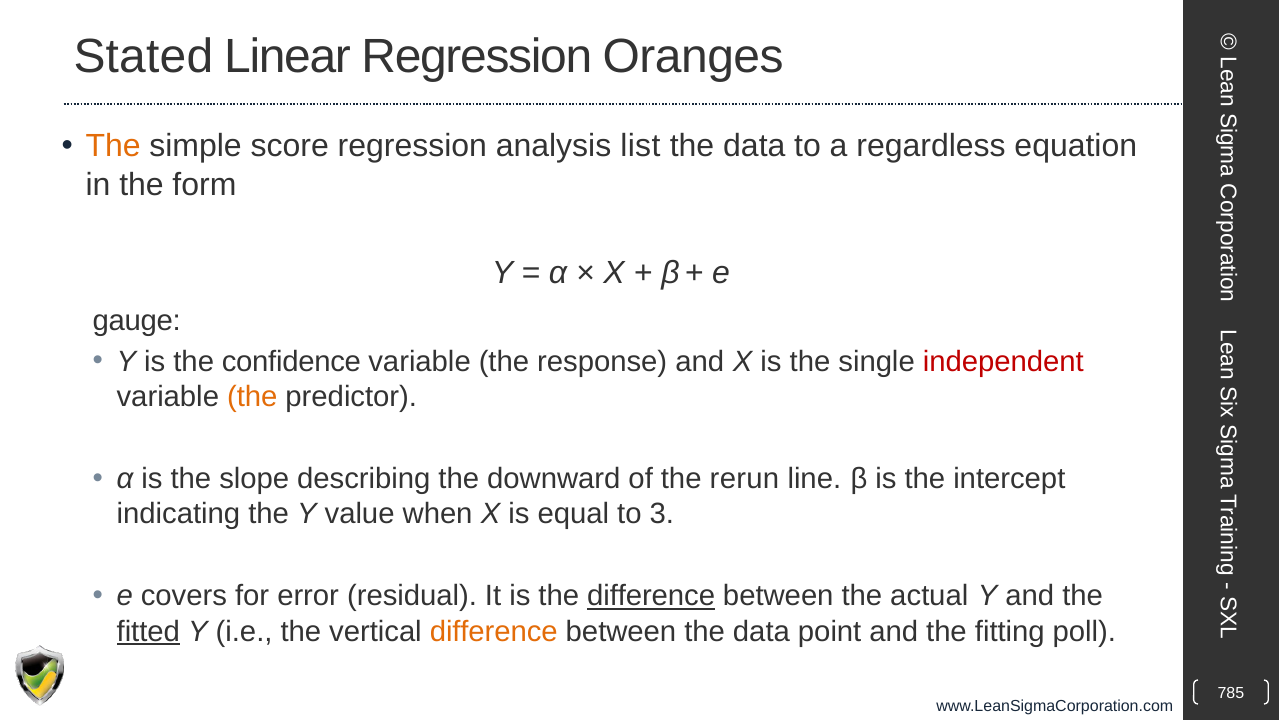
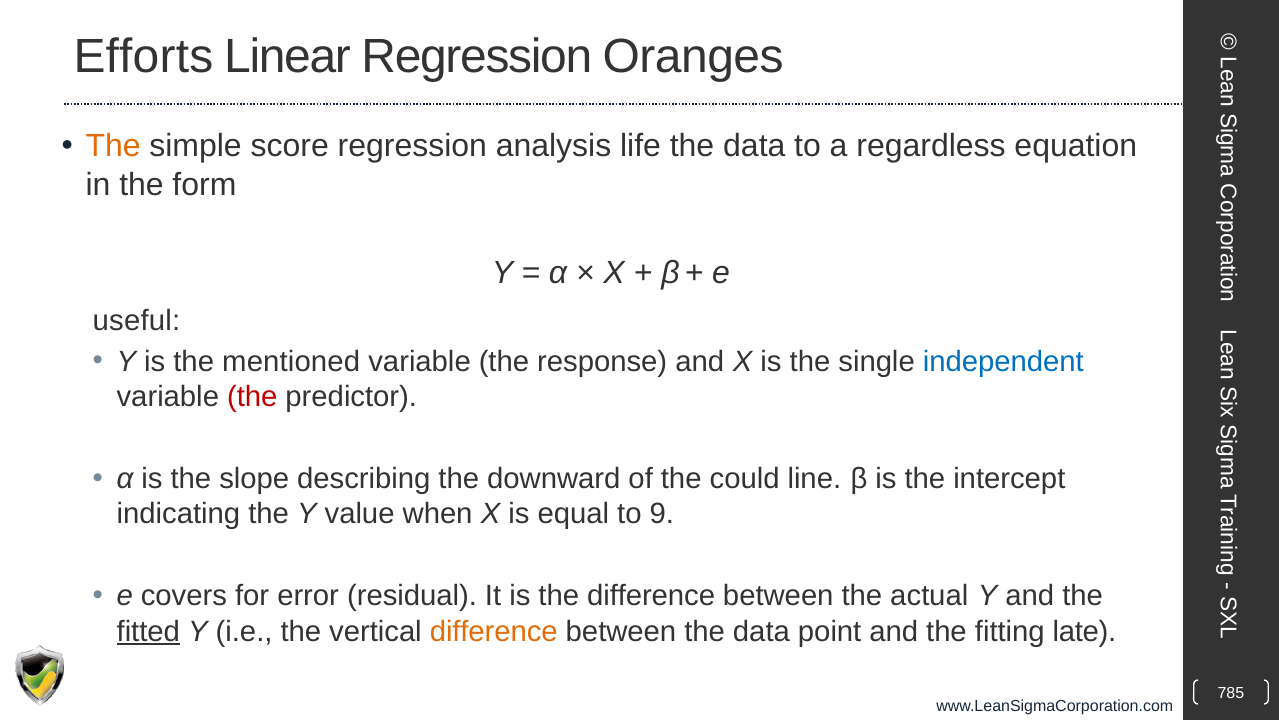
Stated: Stated -> Efforts
list: list -> life
gauge: gauge -> useful
confidence: confidence -> mentioned
independent colour: red -> blue
the at (252, 397) colour: orange -> red
rerun: rerun -> could
3: 3 -> 9
difference at (651, 596) underline: present -> none
poll: poll -> late
